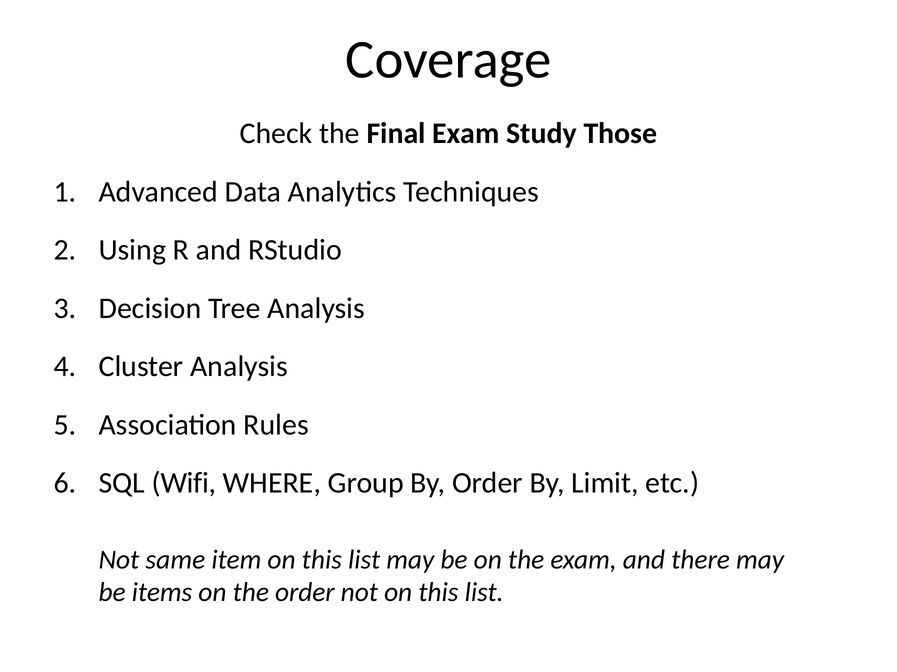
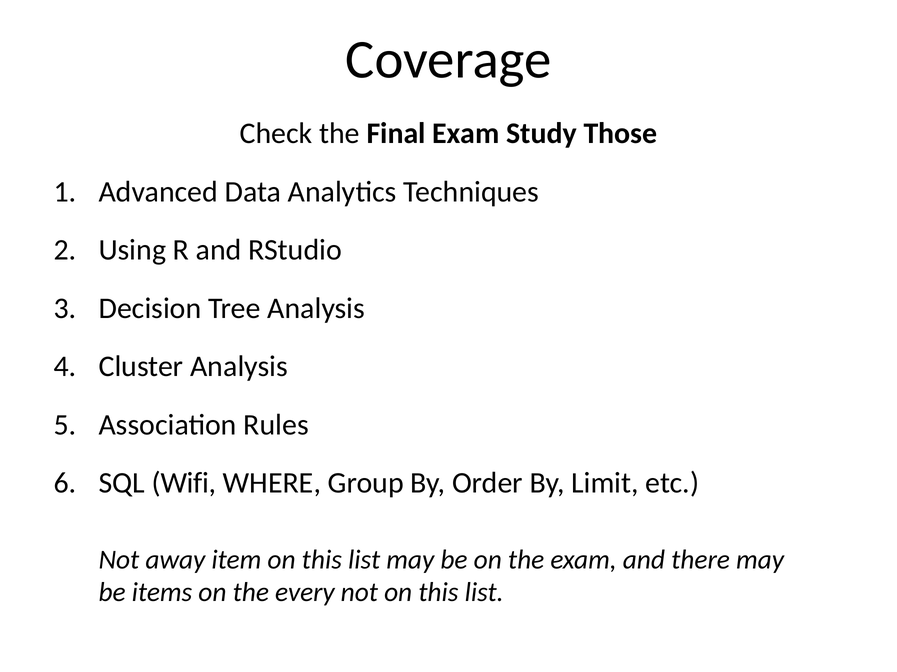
same: same -> away
the order: order -> every
